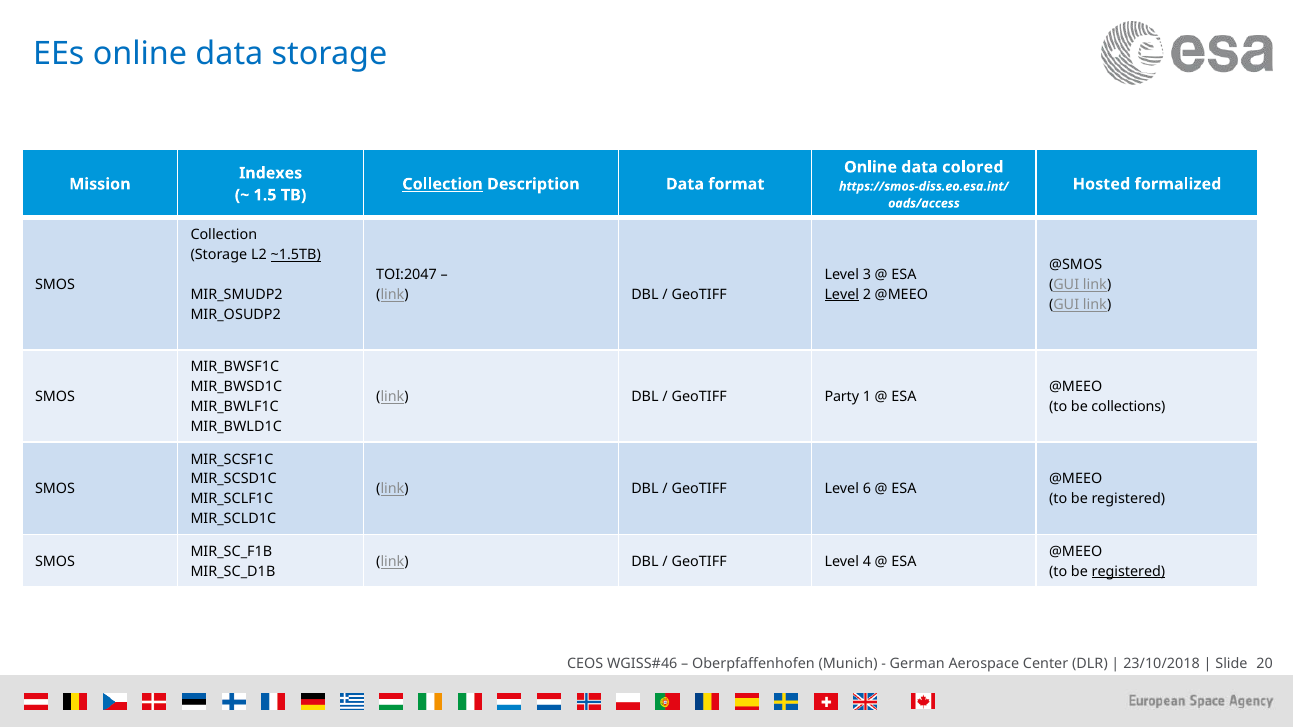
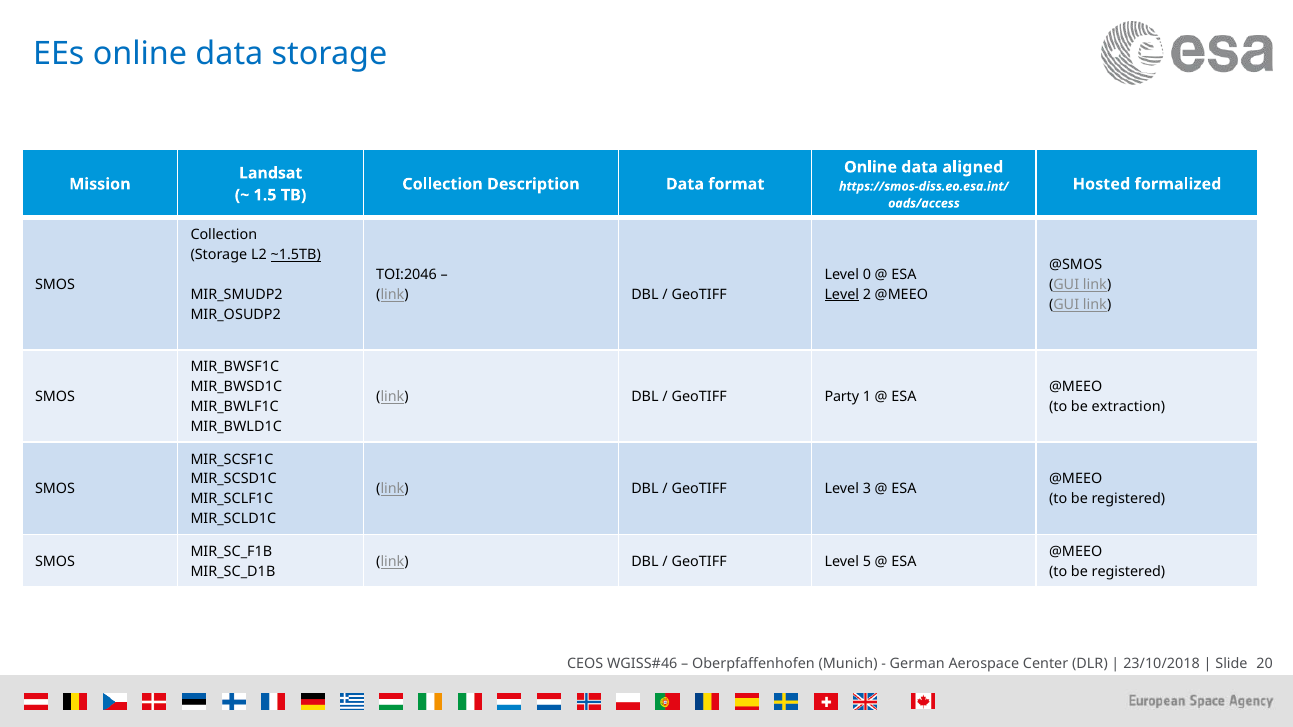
colored: colored -> aligned
Indexes: Indexes -> Landsat
Collection at (443, 184) underline: present -> none
TOI:2047: TOI:2047 -> TOI:2046
3: 3 -> 0
collections: collections -> extraction
6: 6 -> 3
4: 4 -> 5
registered at (1128, 572) underline: present -> none
